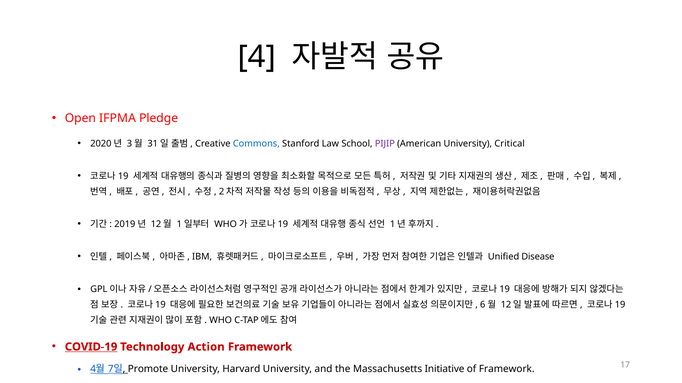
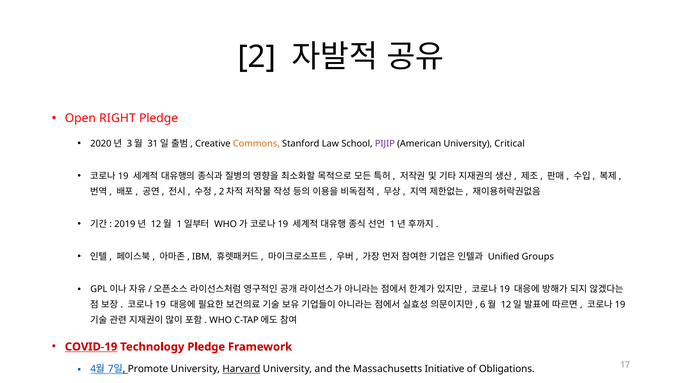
4: 4 -> 2
IFPMA: IFPMA -> RIGHT
Commons colour: blue -> orange
Disease: Disease -> Groups
Technology Action: Action -> Pledge
Harvard underline: none -> present
of Framework: Framework -> Obligations
